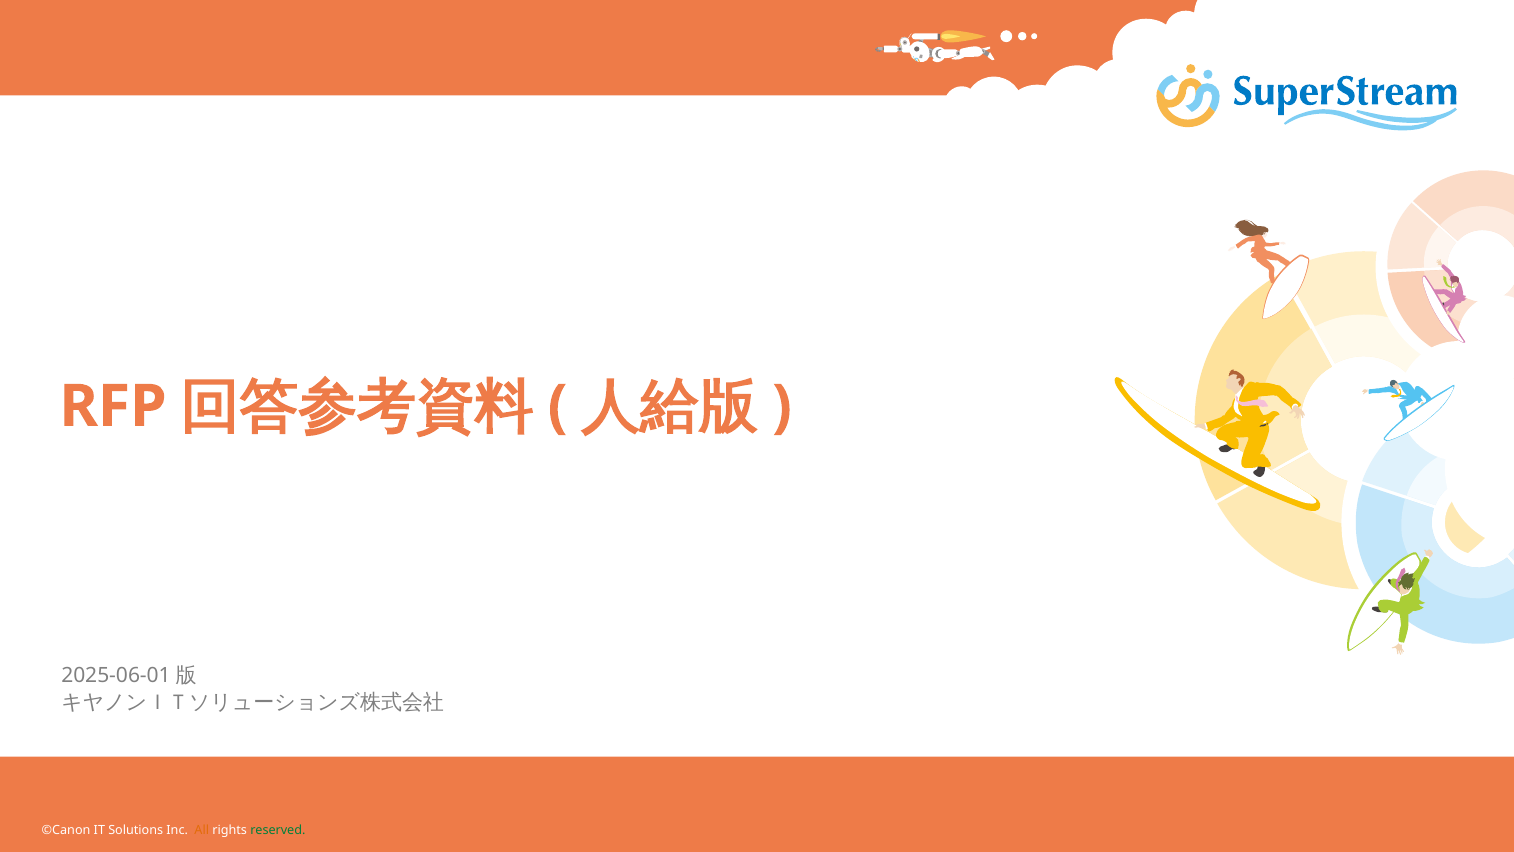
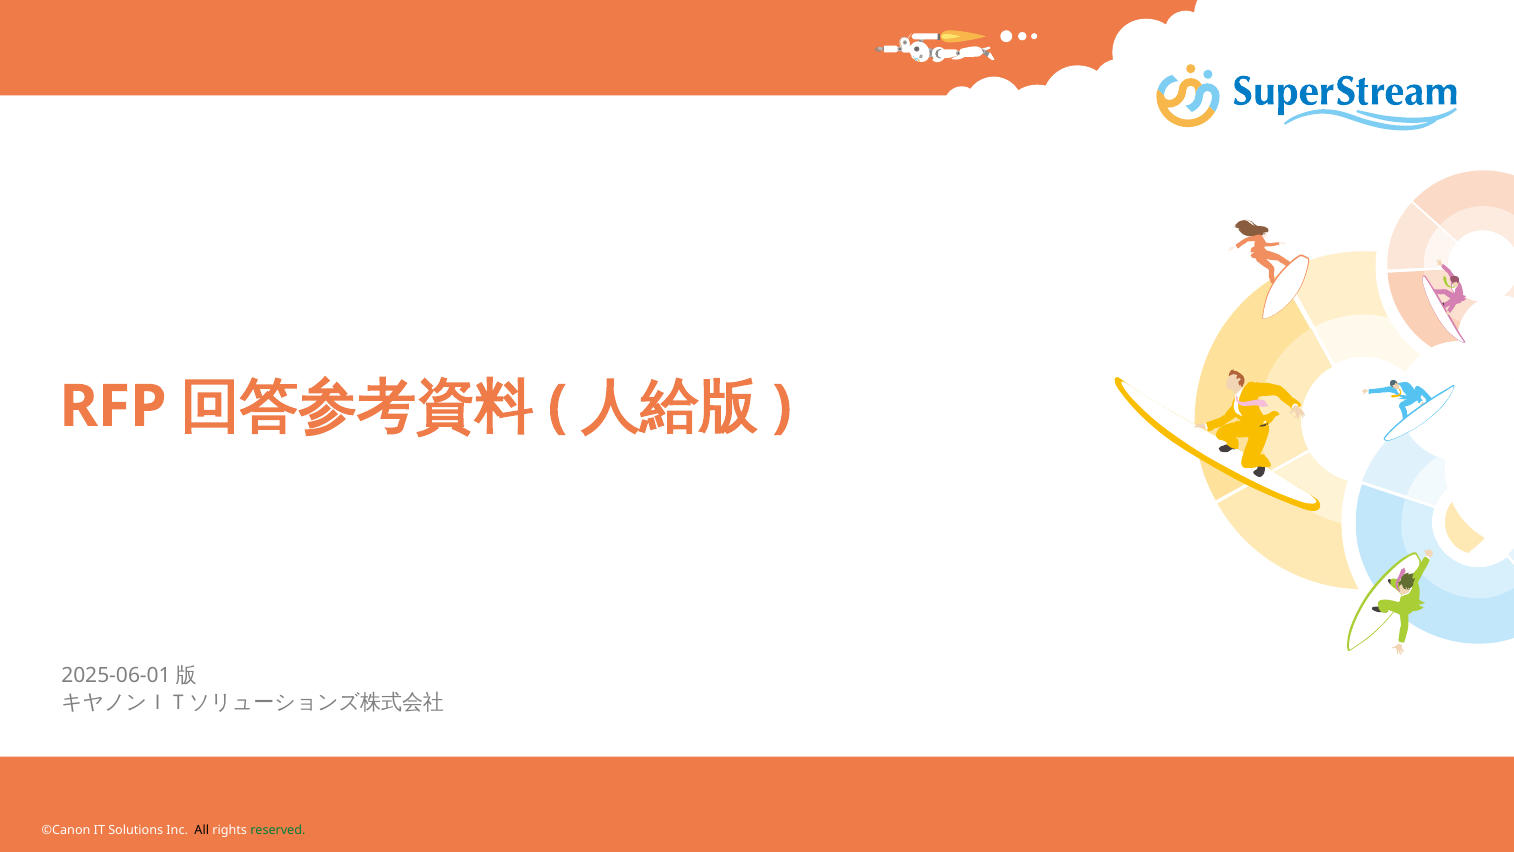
All colour: orange -> black
